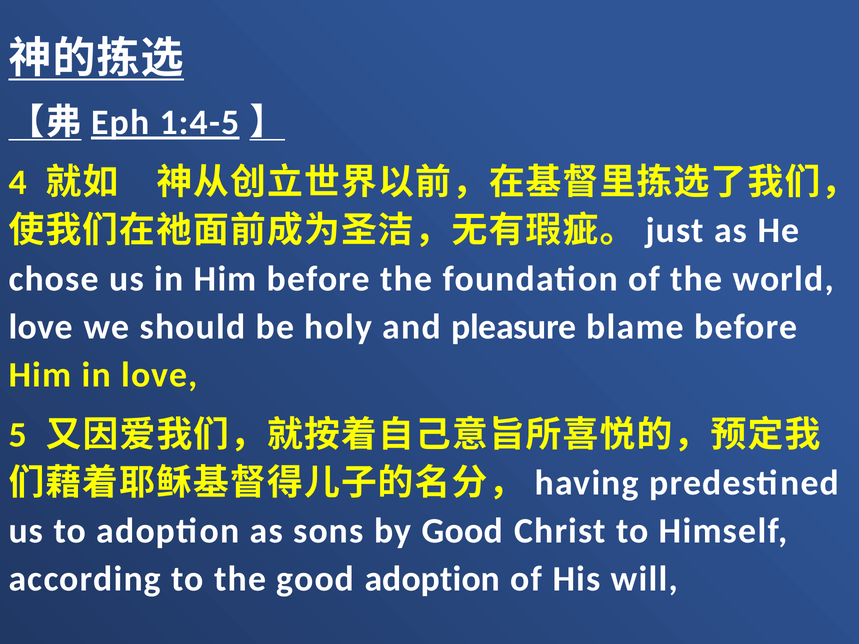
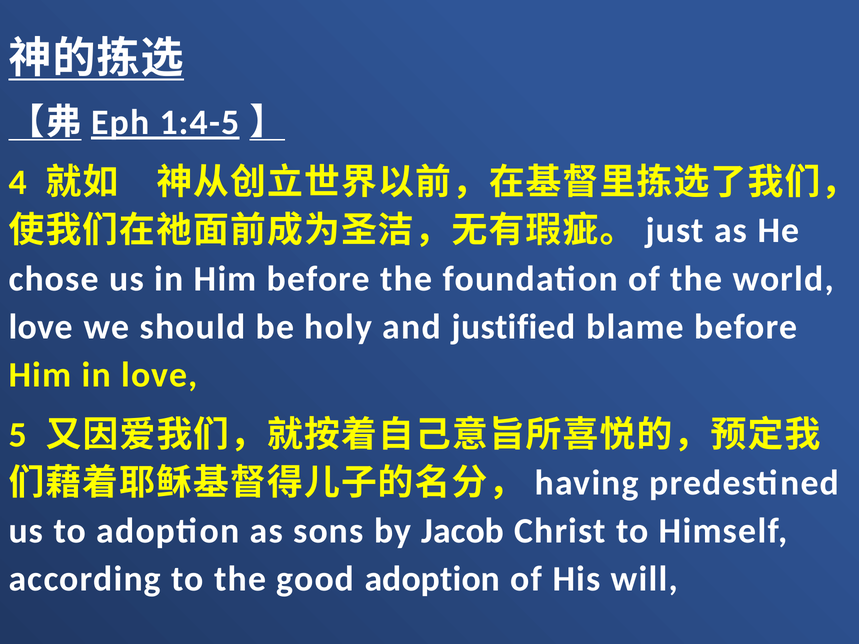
pleasure: pleasure -> justified
by Good: Good -> Jacob
